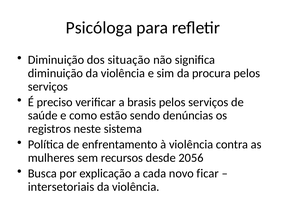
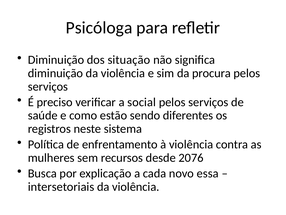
brasis: brasis -> social
denúncias: denúncias -> diferentes
2056: 2056 -> 2076
ficar: ficar -> essa
